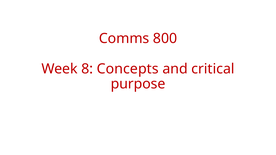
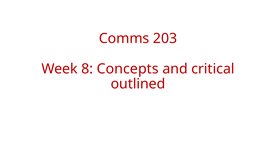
800: 800 -> 203
purpose: purpose -> outlined
